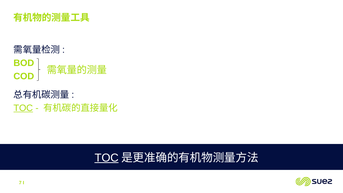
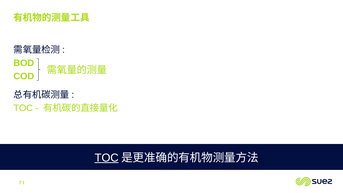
TOC at (23, 108) underline: present -> none
